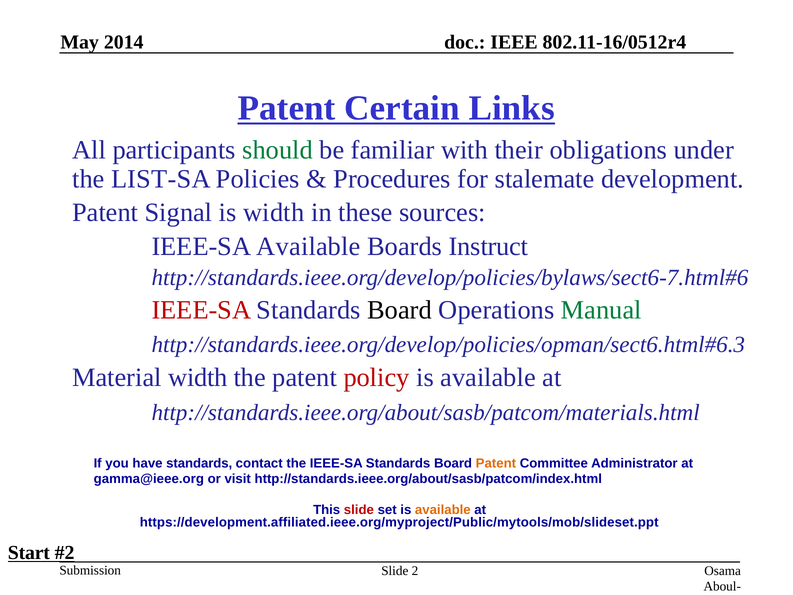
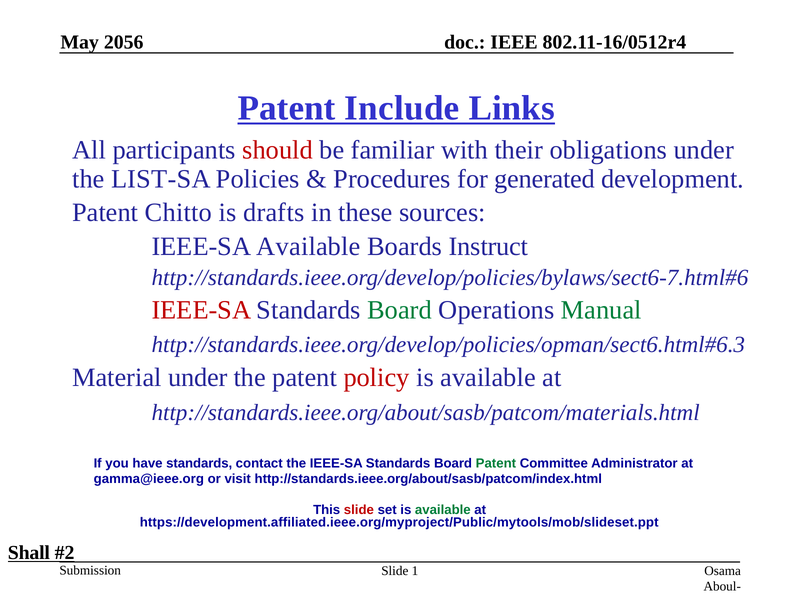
2014: 2014 -> 2056
Certain: Certain -> Include
should colour: green -> red
stalemate: stalemate -> generated
Signal: Signal -> Chitto
is width: width -> drafts
Board at (400, 310) colour: black -> green
Material width: width -> under
Patent at (496, 463) colour: orange -> green
available at (443, 510) colour: orange -> green
Start: Start -> Shall
2: 2 -> 1
